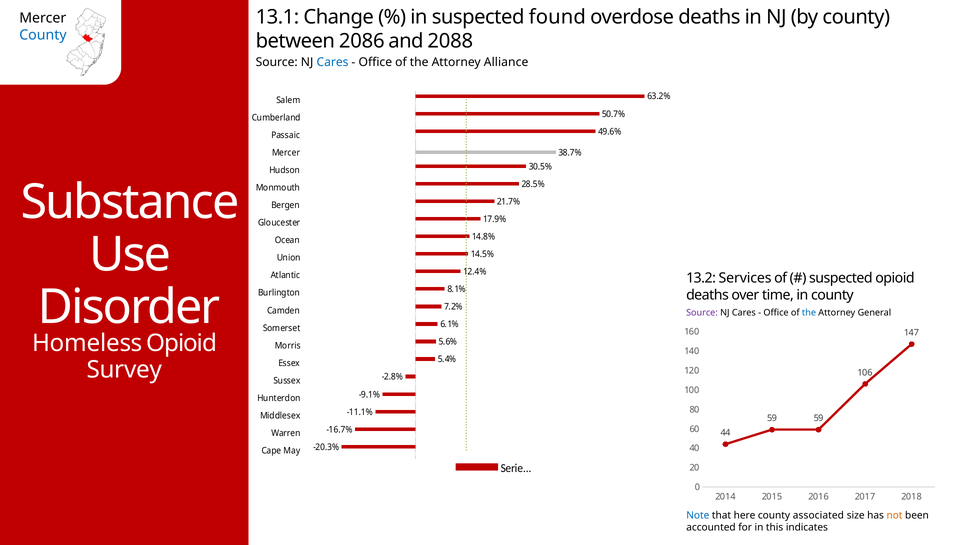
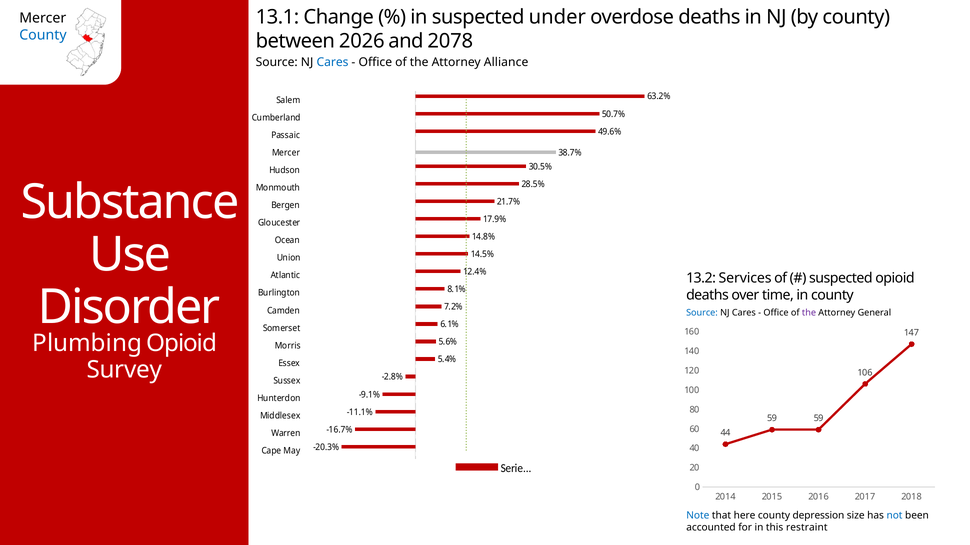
found: found -> under
2086: 2086 -> 2026
2088: 2088 -> 2078
Source at (702, 313) colour: purple -> blue
the at (809, 313) colour: blue -> purple
Homeless: Homeless -> Plumbing
associated: associated -> depression
not colour: orange -> blue
indicates: indicates -> restraint
